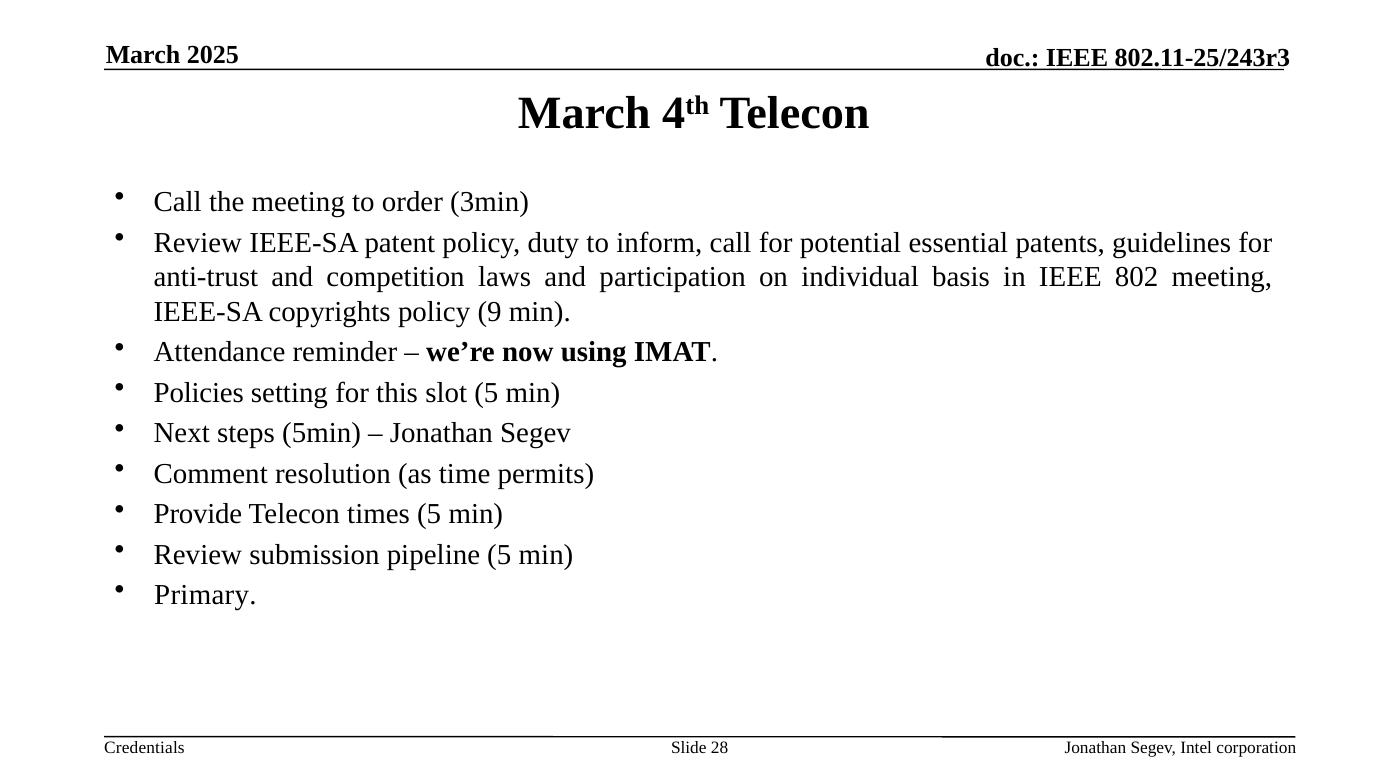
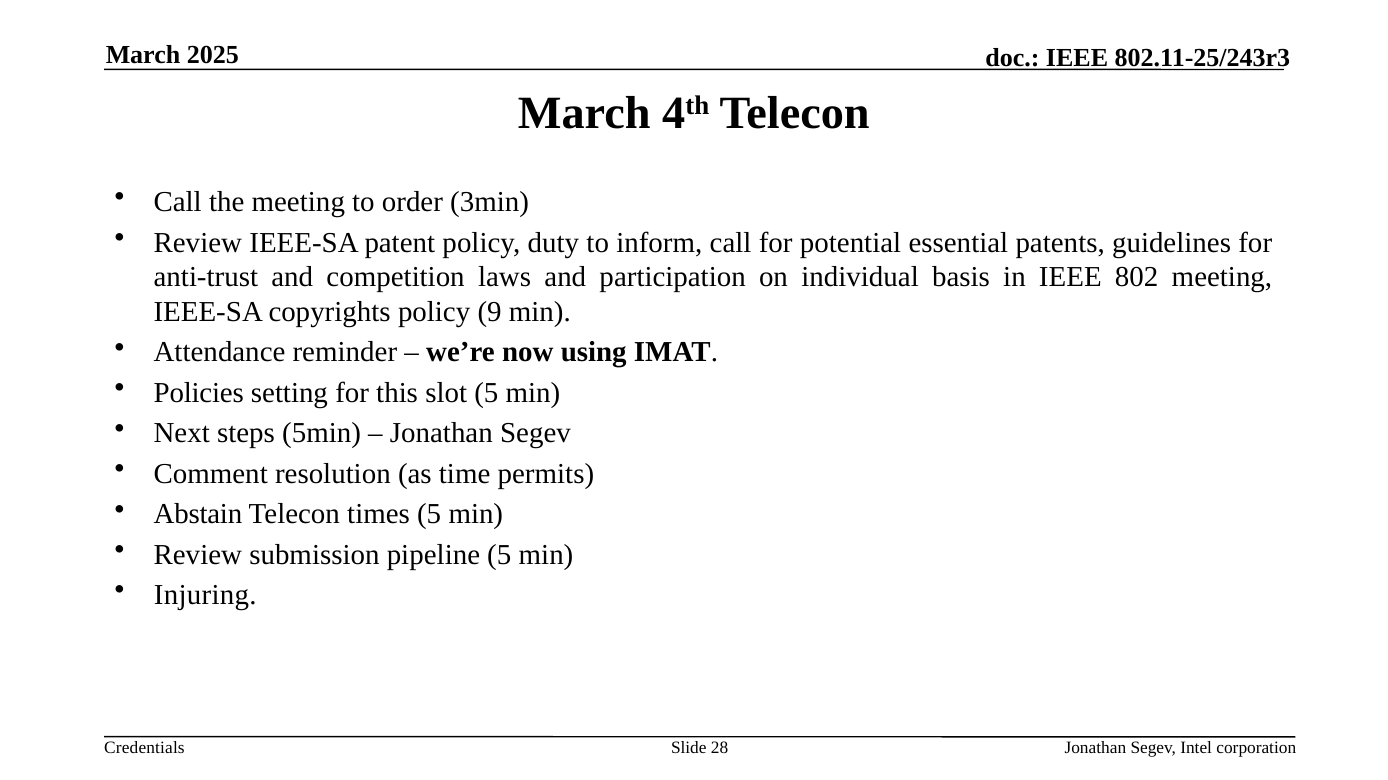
Provide: Provide -> Abstain
Primary: Primary -> Injuring
